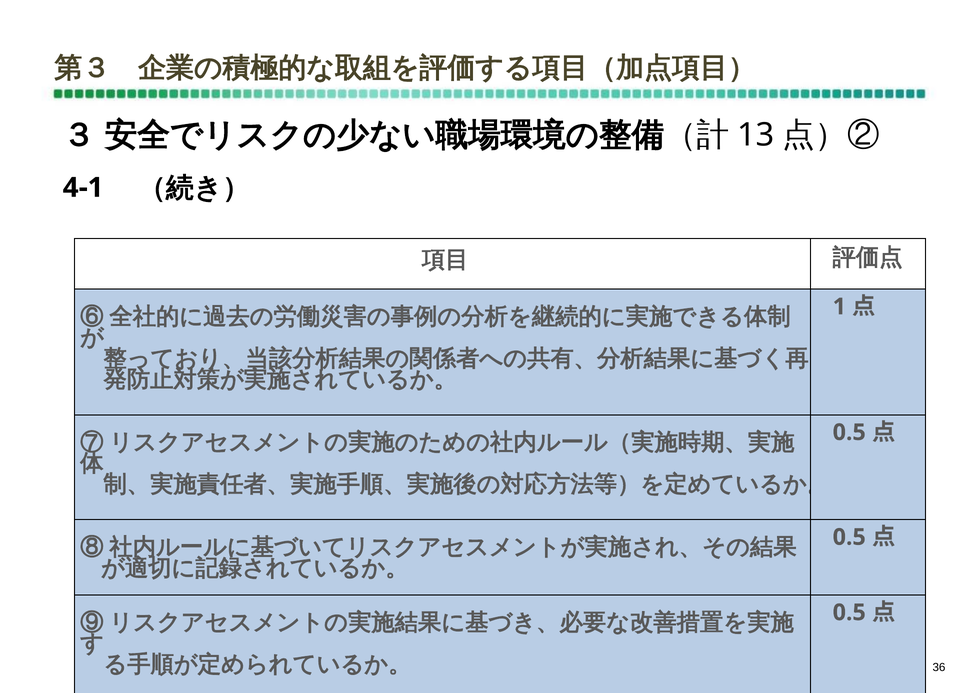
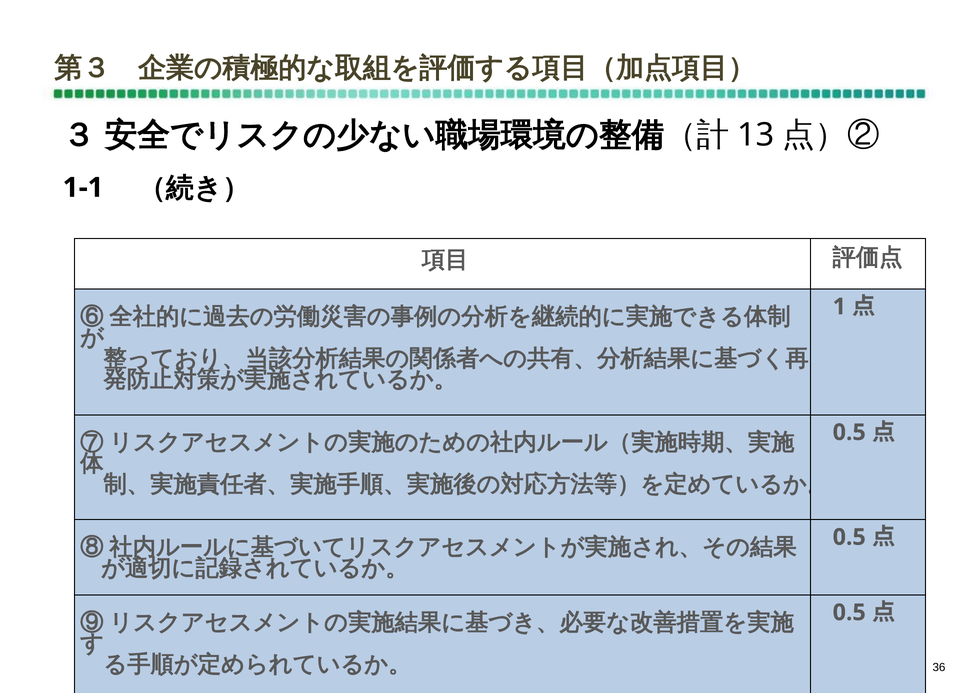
4-1: 4-1 -> 1-1
